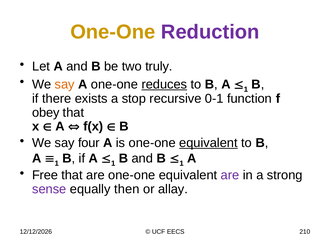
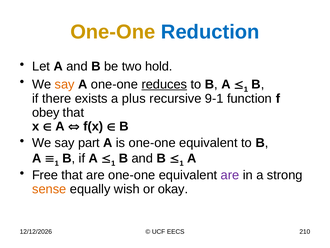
Reduction colour: purple -> blue
truly: truly -> hold
stop: stop -> plus
0-1: 0-1 -> 9-1
four: four -> part
equivalent at (208, 143) underline: present -> none
sense colour: purple -> orange
then: then -> wish
allay: allay -> okay
